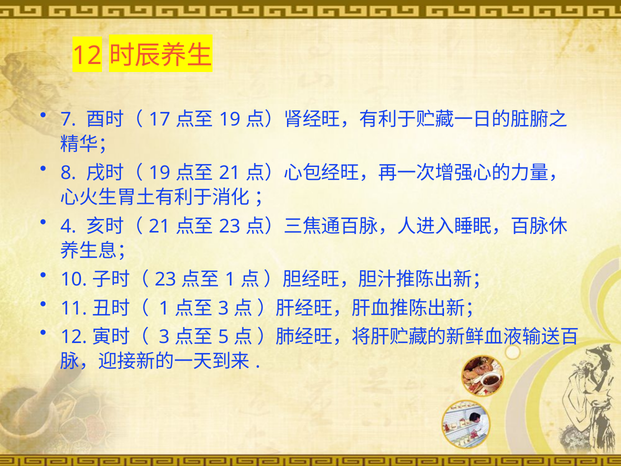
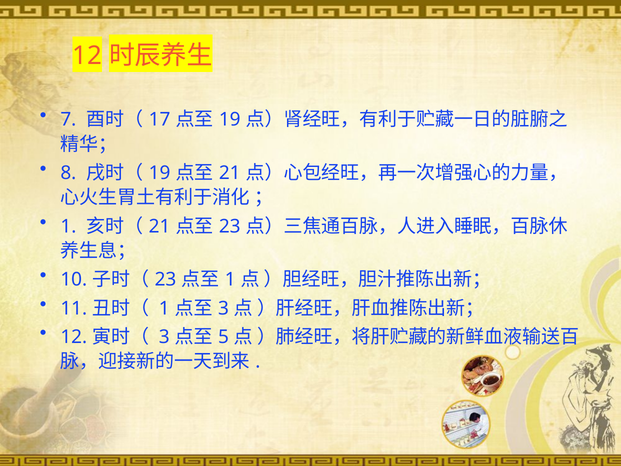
4 at (68, 226): 4 -> 1
